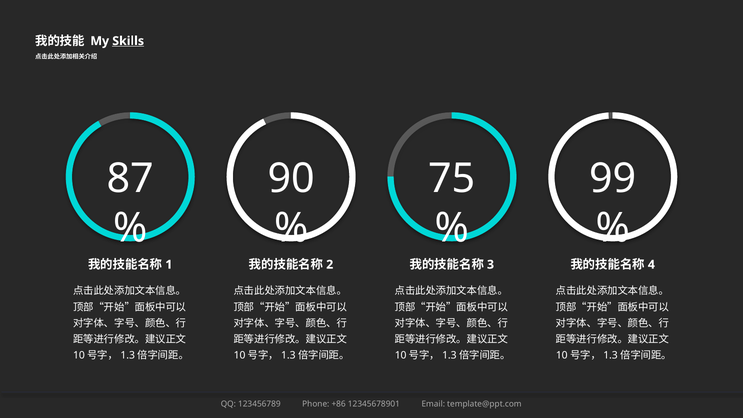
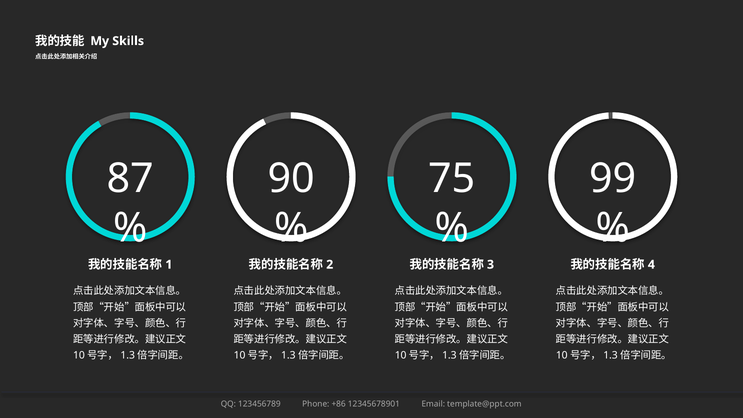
Skills underline: present -> none
